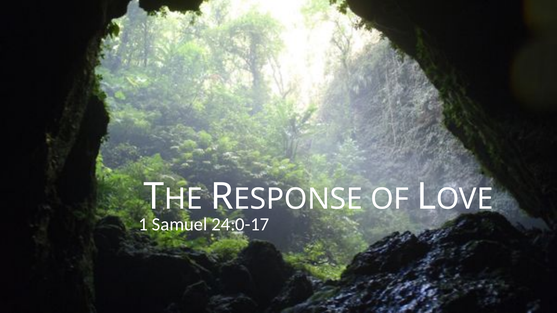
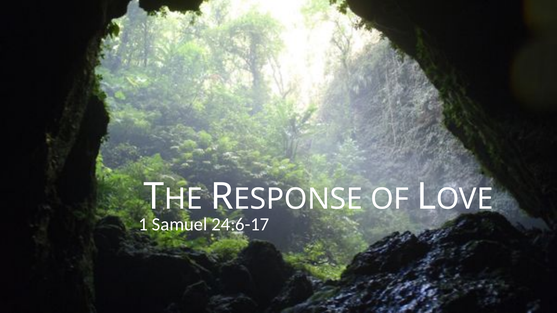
24:0-17: 24:0-17 -> 24:6-17
